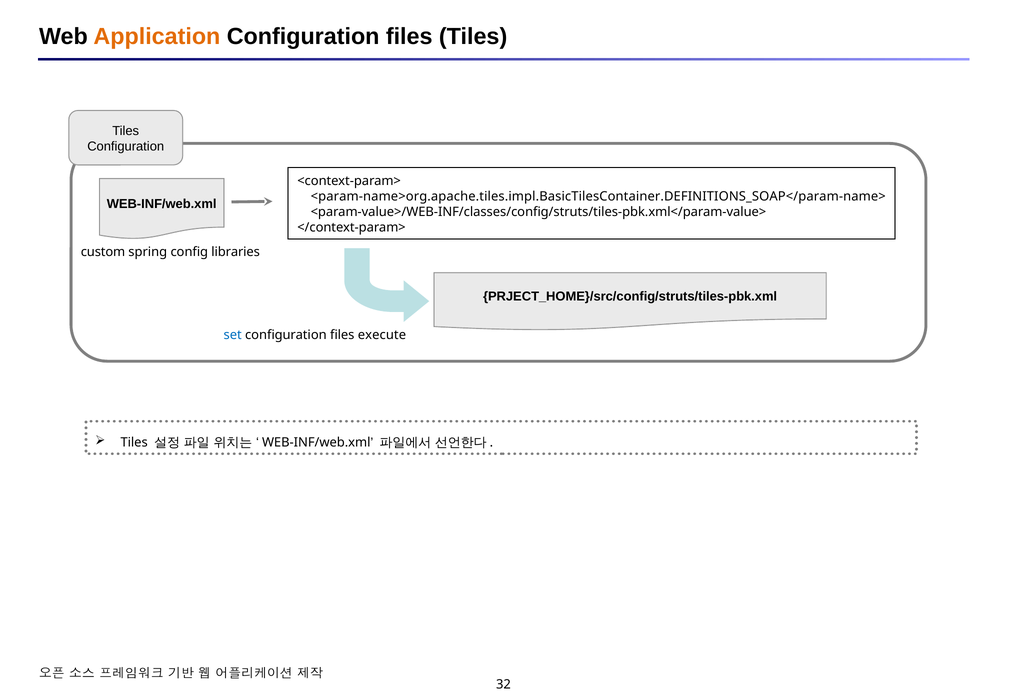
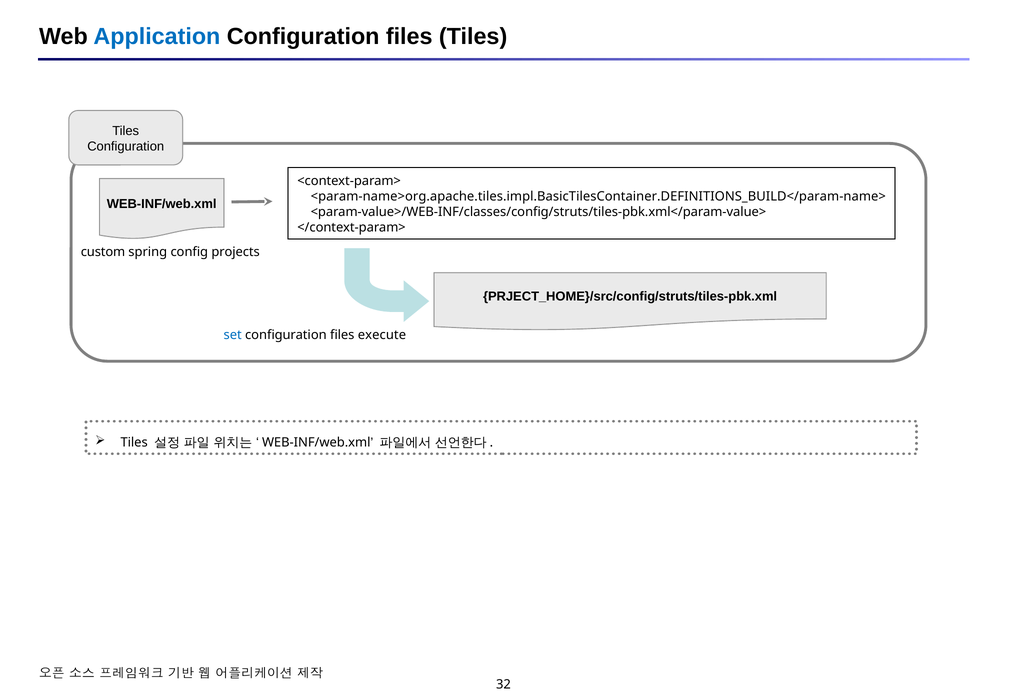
Application colour: orange -> blue
<param-name>org.apache.tiles.impl.BasicTilesContainer.DEFINITIONS_SOAP</param-name>: <param-name>org.apache.tiles.impl.BasicTilesContainer.DEFINITIONS_SOAP</param-name> -> <param-name>org.apache.tiles.impl.BasicTilesContainer.DEFINITIONS_BUILD</param-name>
libraries: libraries -> projects
